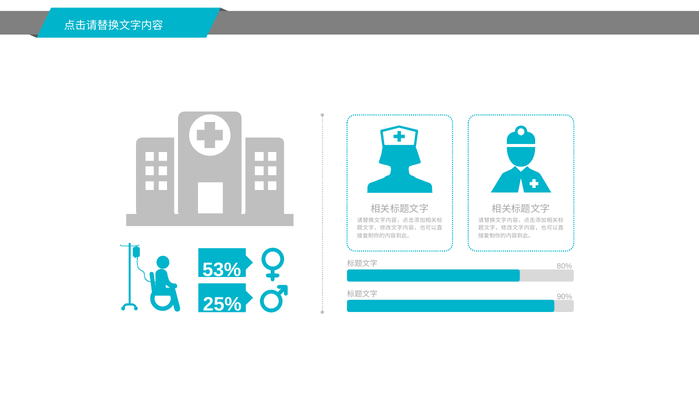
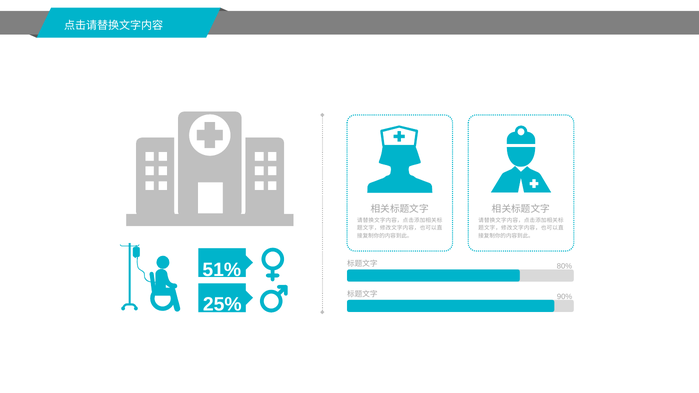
53%: 53% -> 51%
